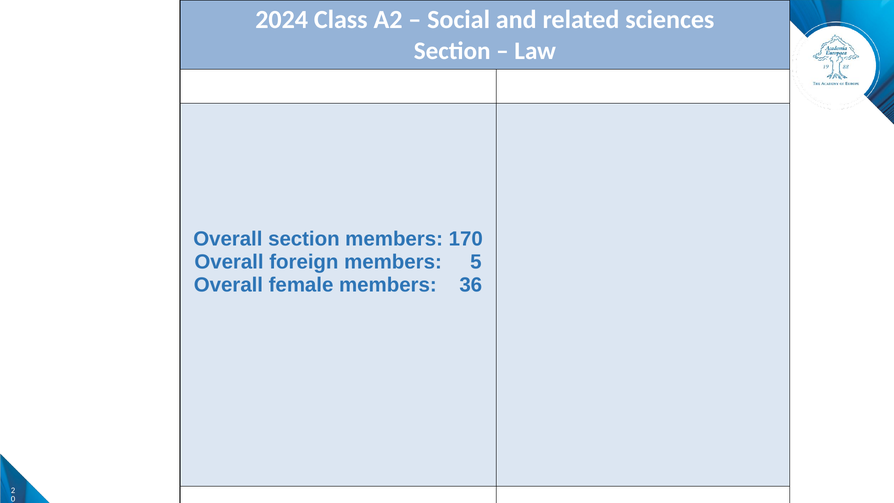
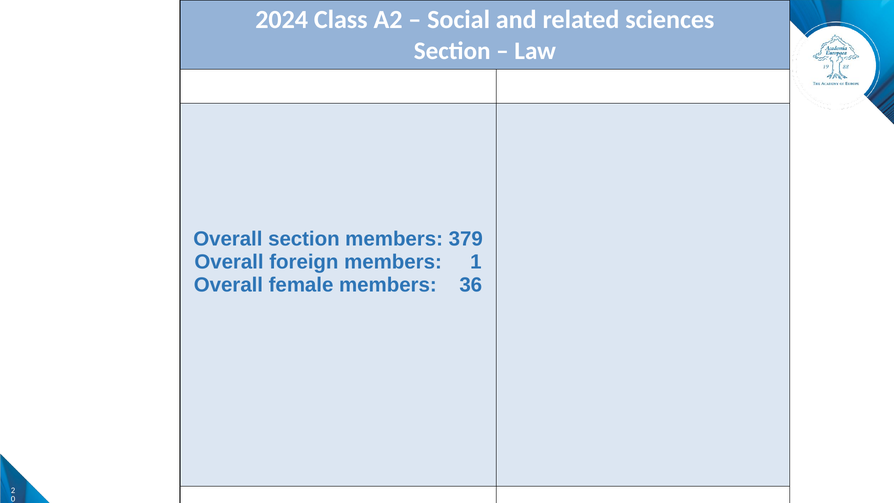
170: 170 -> 379
5: 5 -> 1
